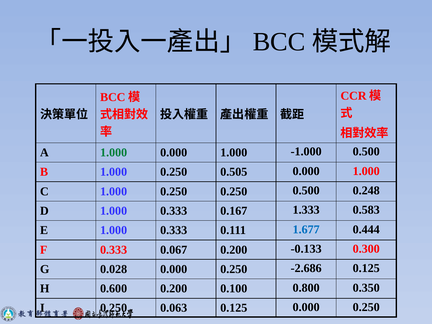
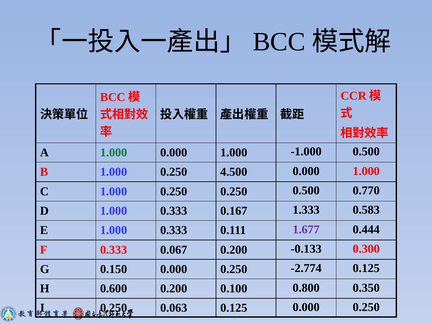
0.505: 0.505 -> 4.500
0.248: 0.248 -> 0.770
1.677 colour: blue -> purple
0.028: 0.028 -> 0.150
-2.686: -2.686 -> -2.774
